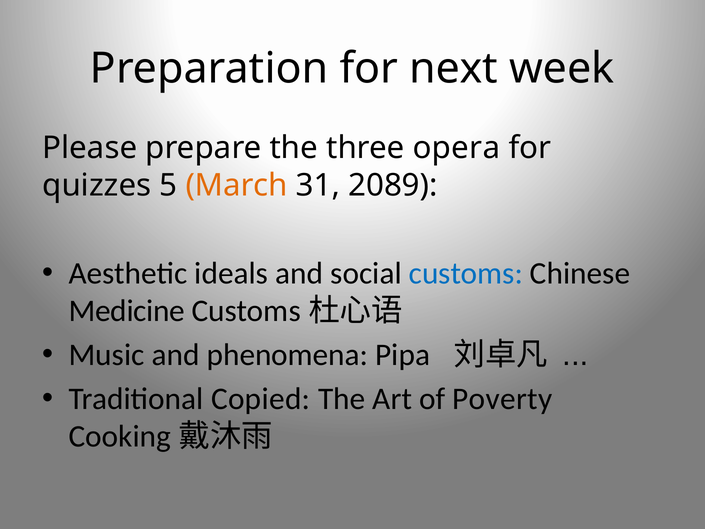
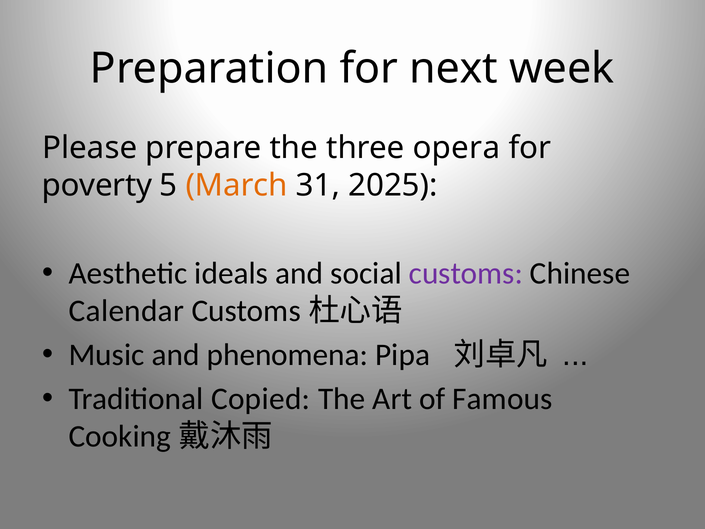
quizzes: quizzes -> poverty
2089: 2089 -> 2025
customs colour: blue -> purple
Medicine: Medicine -> Calendar
Poverty: Poverty -> Famous
